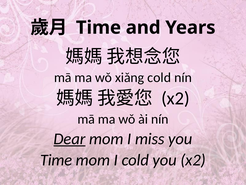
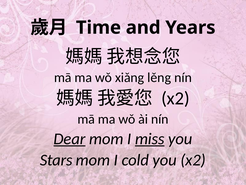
xiǎng cold: cold -> lěng
miss underline: none -> present
Time at (56, 160): Time -> Stars
